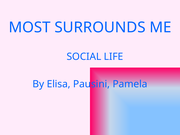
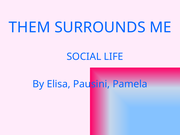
MOST: MOST -> THEM
